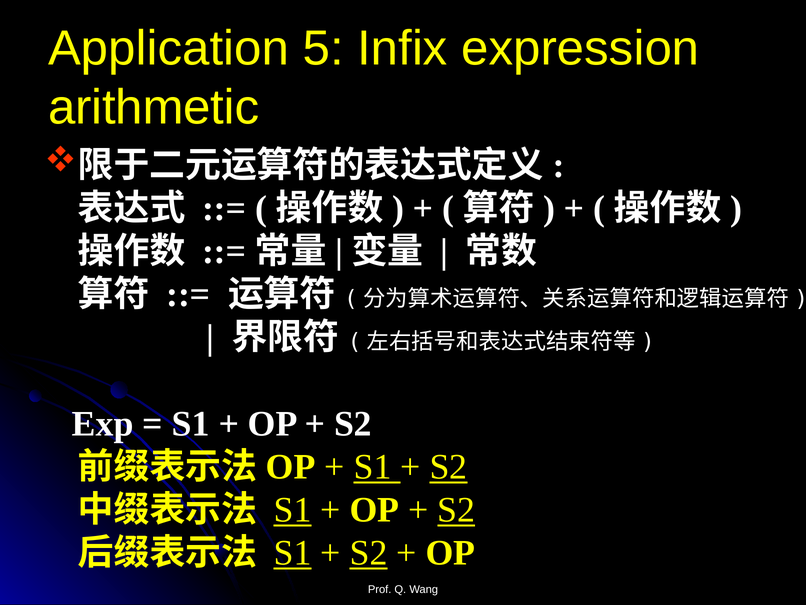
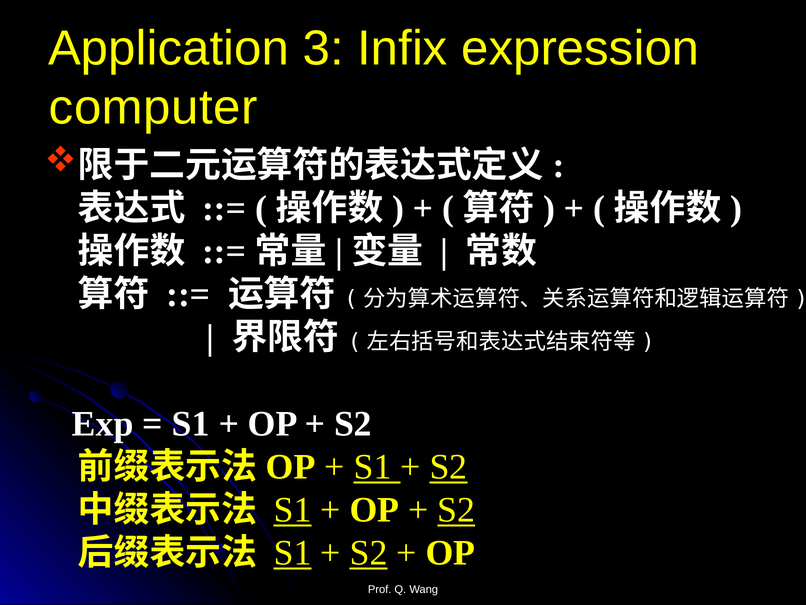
5: 5 -> 3
arithmetic: arithmetic -> computer
